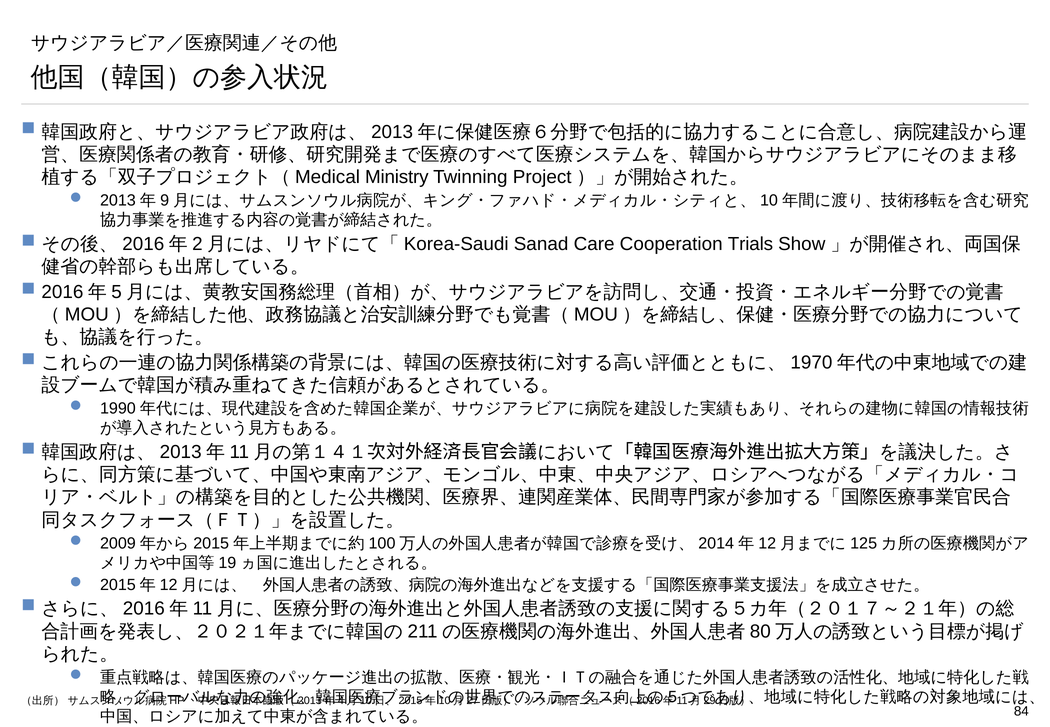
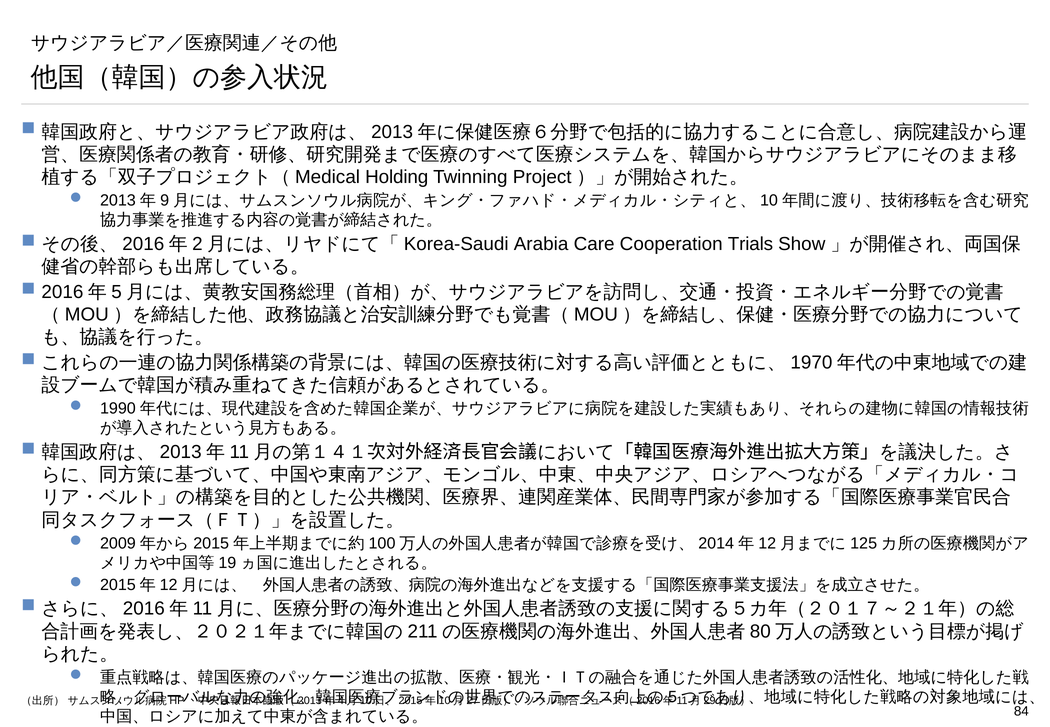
Ministry: Ministry -> Holding
Sanad: Sanad -> Arabia
